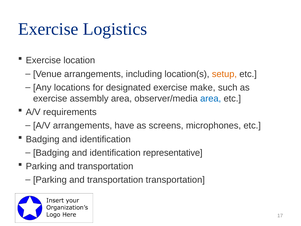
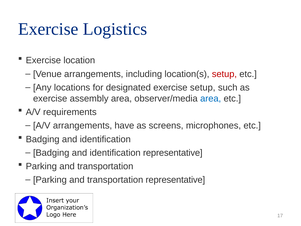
setup at (224, 74) colour: orange -> red
exercise make: make -> setup
transportation transportation: transportation -> representative
